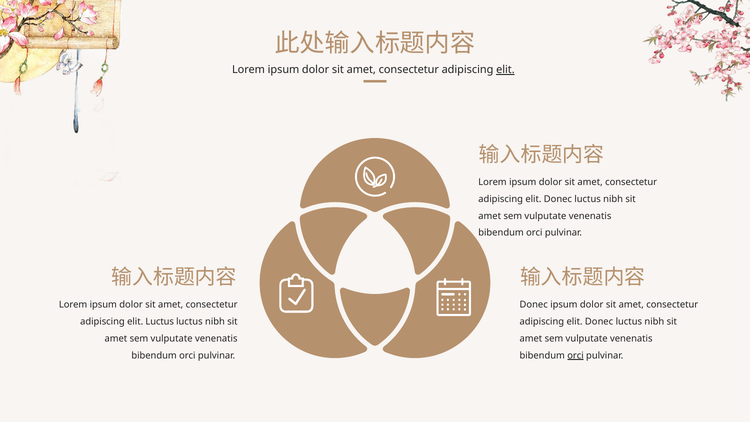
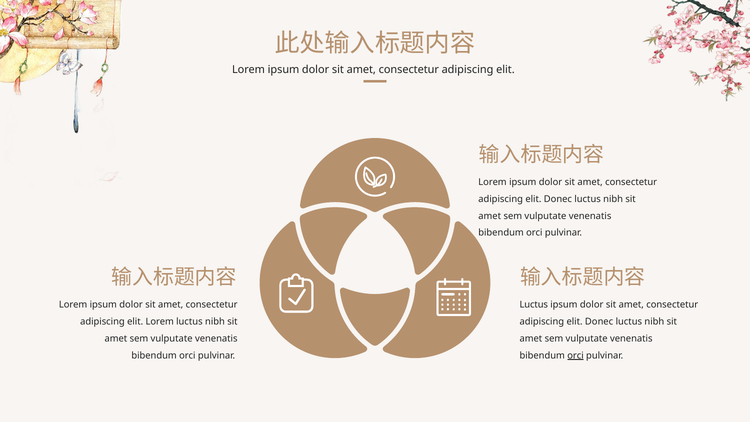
elit at (505, 70) underline: present -> none
Donec at (534, 305): Donec -> Luctus
elit Luctus: Luctus -> Lorem
